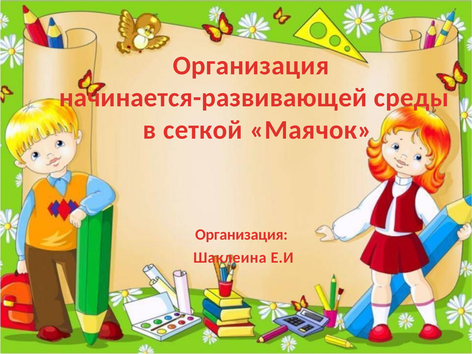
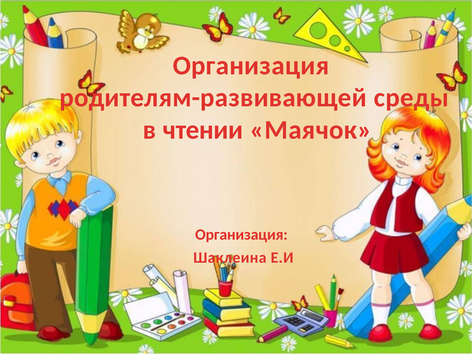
начинается-развивающей: начинается-развивающей -> родителям-развивающей
сеткой: сеткой -> чтении
